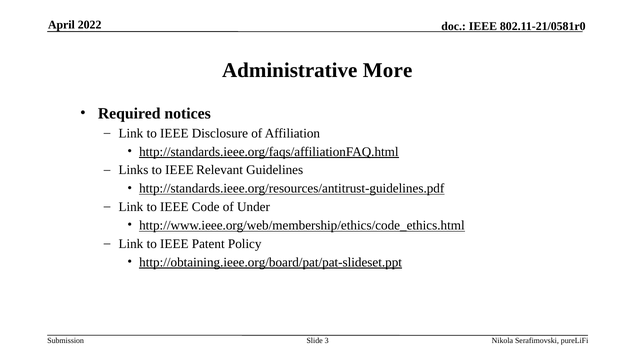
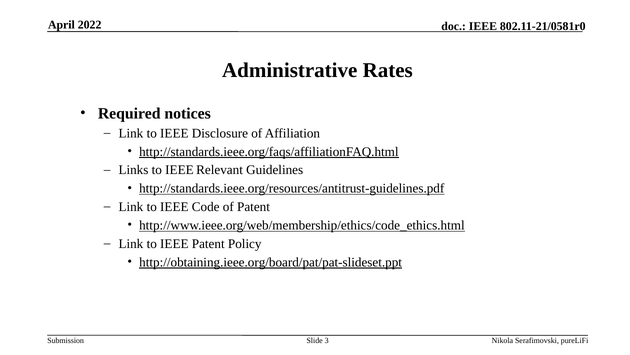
More: More -> Rates
of Under: Under -> Patent
